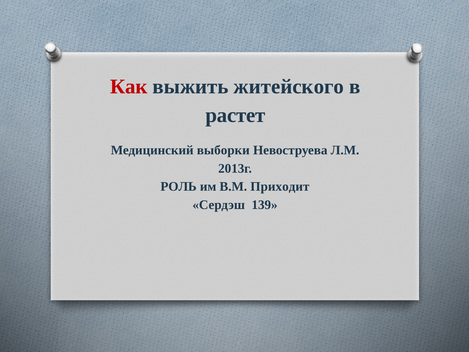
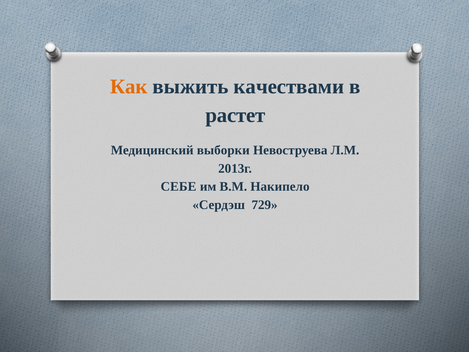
Как colour: red -> orange
житейского: житейского -> качествами
РОЛЬ: РОЛЬ -> СЕБЕ
Приходит: Приходит -> Накипело
139: 139 -> 729
